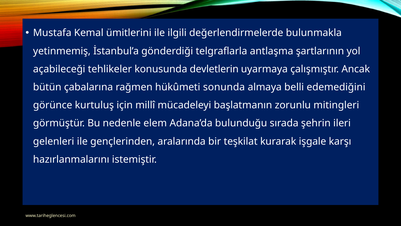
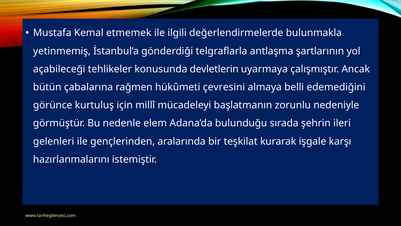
ümitlerini: ümitlerini -> etmemek
sonunda: sonunda -> çevresini
mitingleri: mitingleri -> nedeniyle
